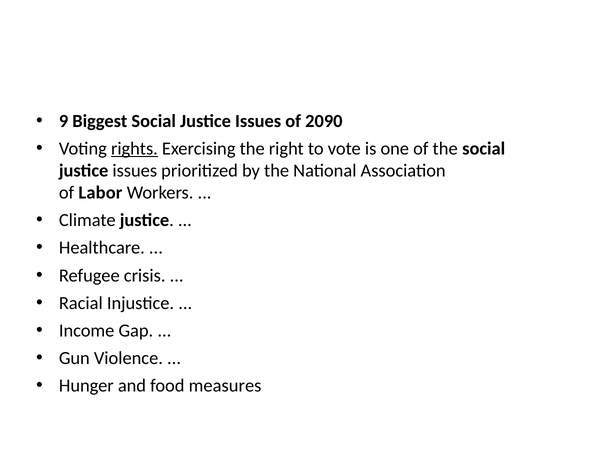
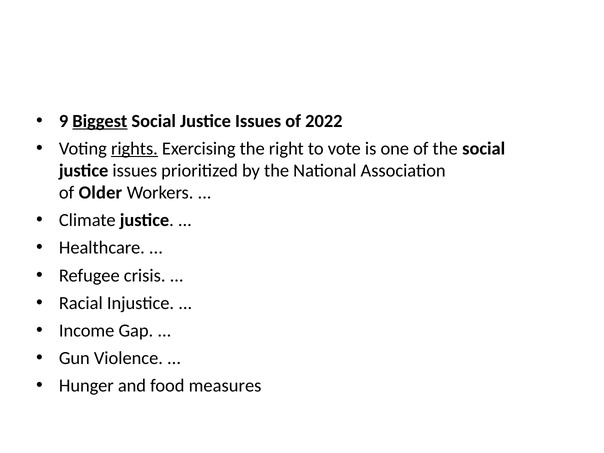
Biggest underline: none -> present
2090: 2090 -> 2022
Labor: Labor -> Older
